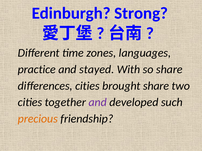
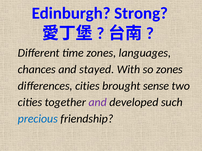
practice: practice -> chances
so share: share -> zones
brought share: share -> sense
precious colour: orange -> blue
